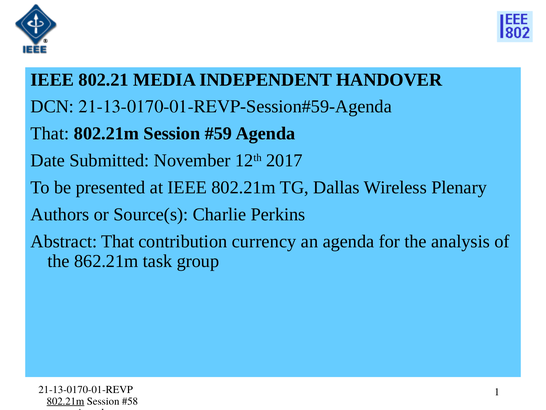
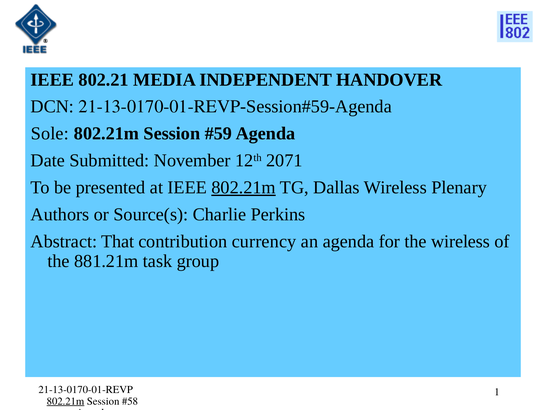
That at (50, 133): That -> Sole
2017: 2017 -> 2071
802.21m at (244, 187) underline: none -> present
the analysis: analysis -> wireless
862.21m: 862.21m -> 881.21m
